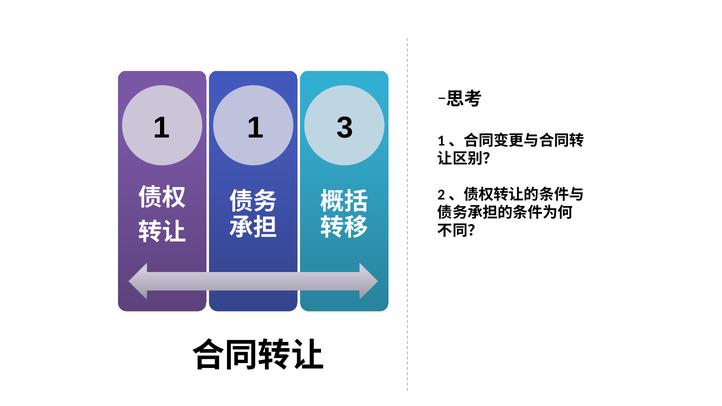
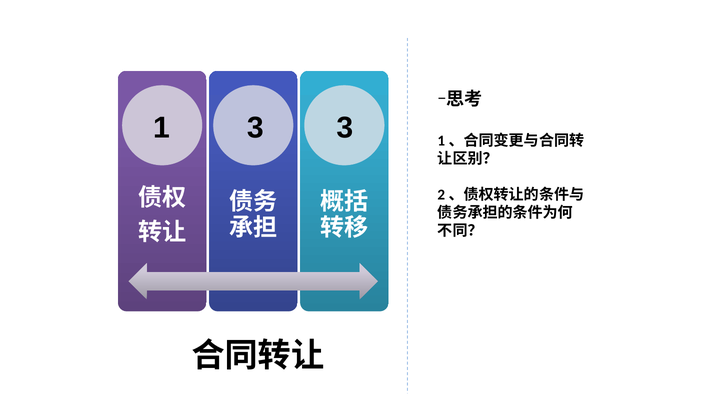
1 1: 1 -> 3
